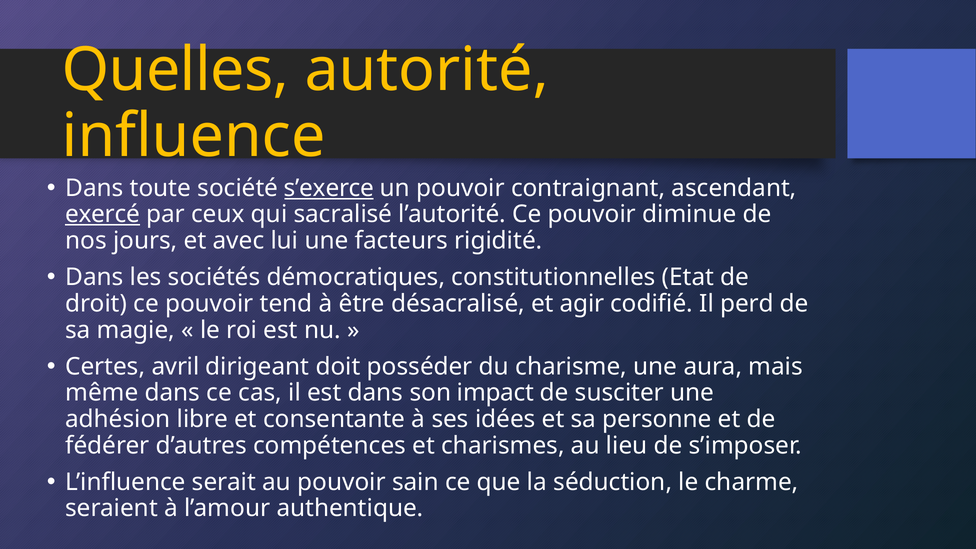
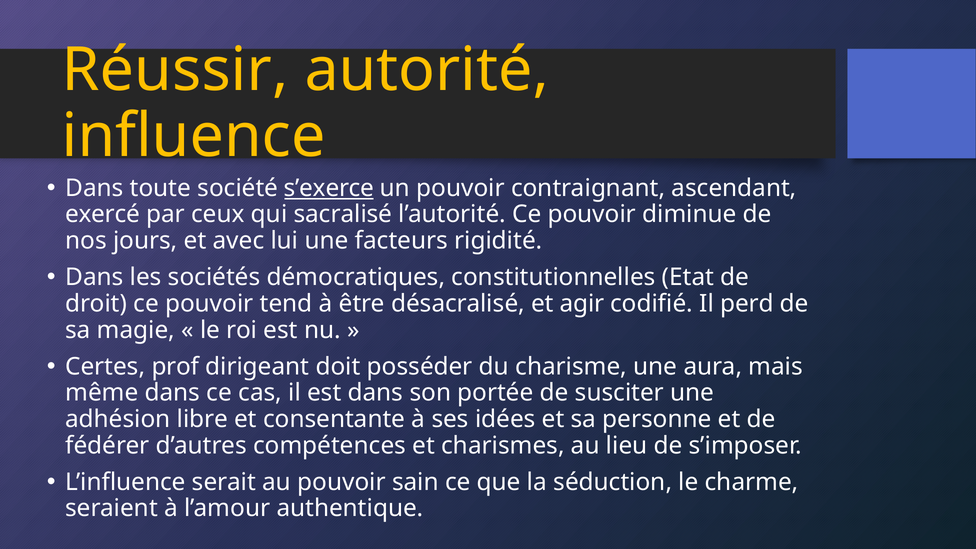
Quelles: Quelles -> Réussir
exercé underline: present -> none
avril: avril -> prof
impact: impact -> portée
